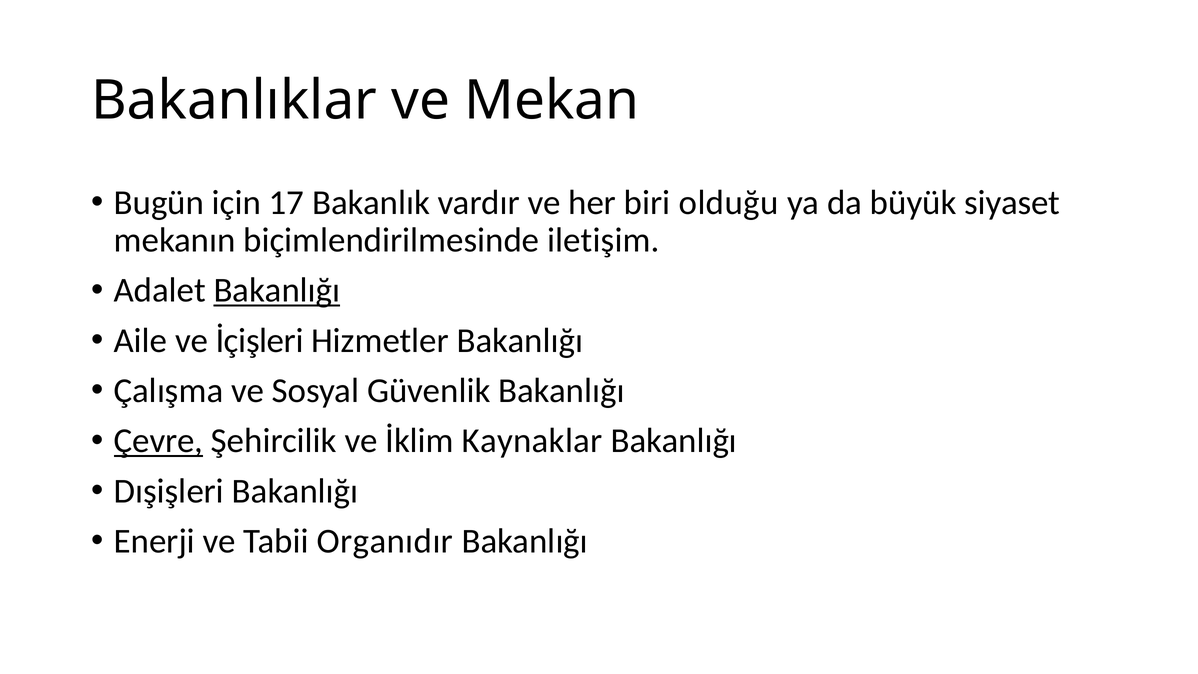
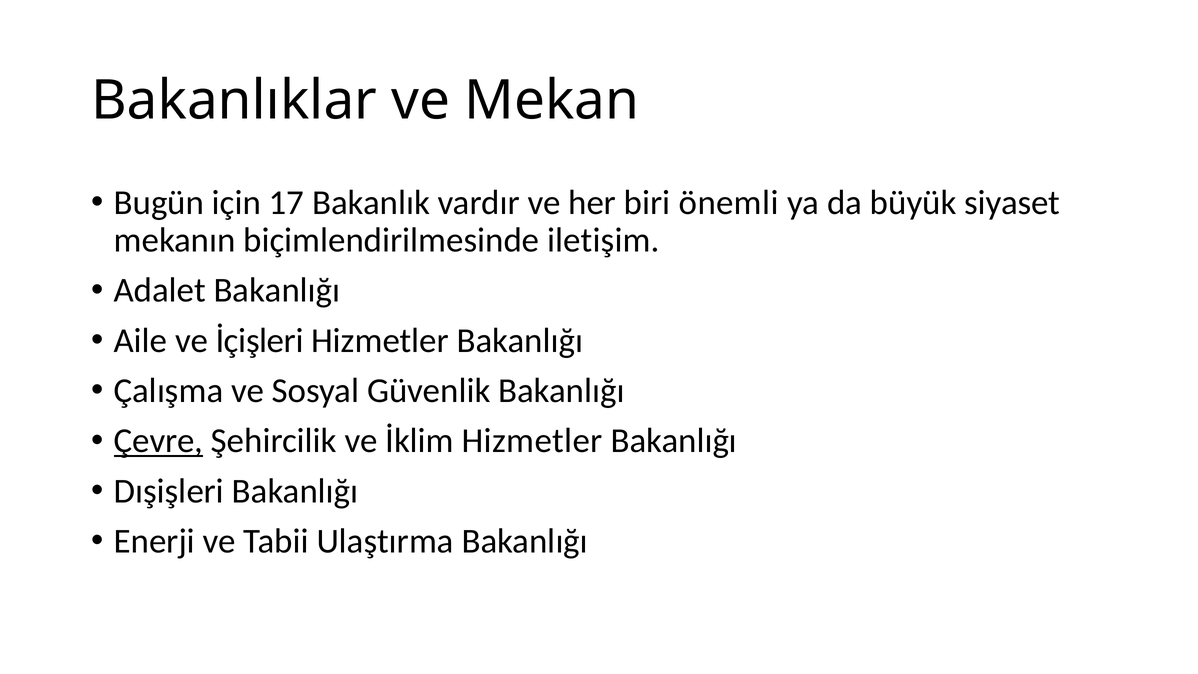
olduğu: olduğu -> önemli
Bakanlığı at (277, 290) underline: present -> none
İklim Kaynaklar: Kaynaklar -> Hizmetler
Organıdır: Organıdır -> Ulaştırma
